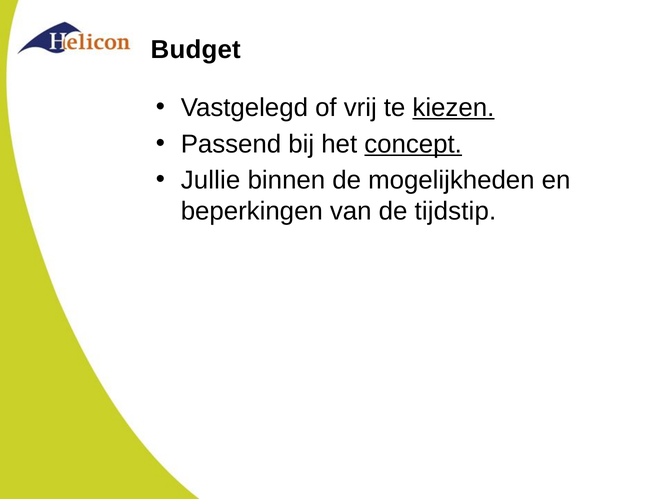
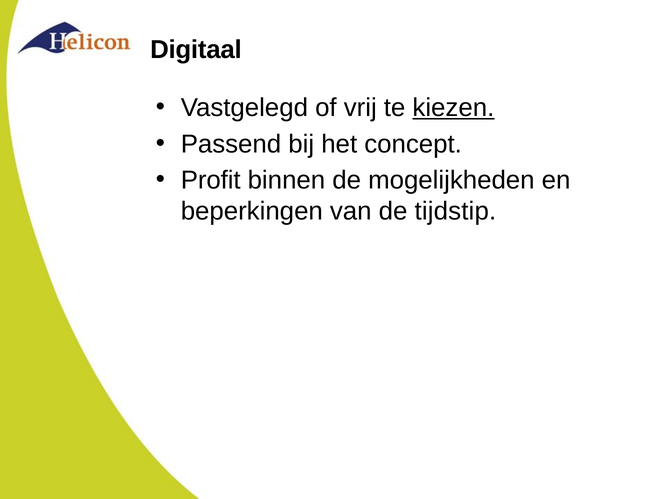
Budget: Budget -> Digitaal
concept underline: present -> none
Jullie: Jullie -> Profit
